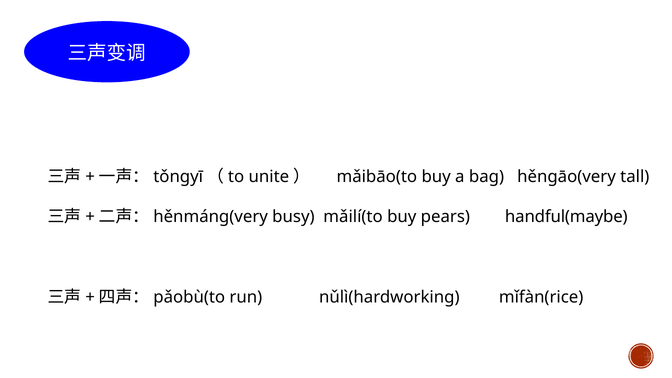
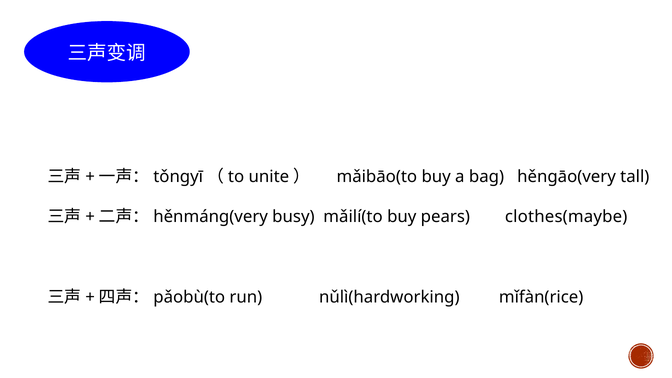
handful(maybe: handful(maybe -> clothes(maybe
